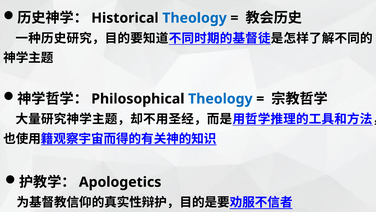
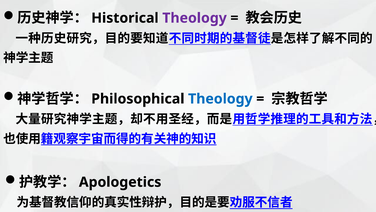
Theology at (195, 18) colour: blue -> purple
